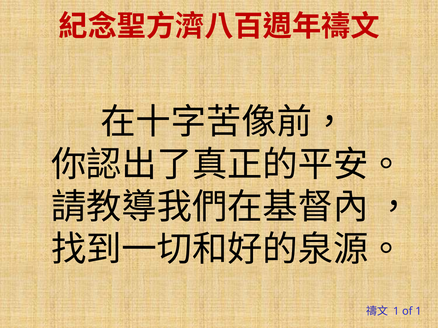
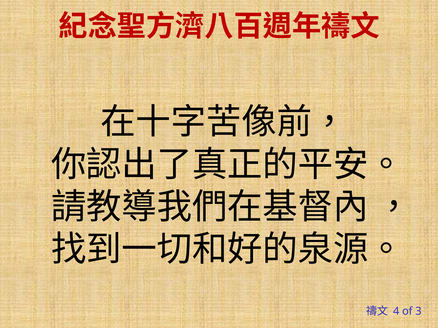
1 at (396, 312): 1 -> 4
of 1: 1 -> 3
